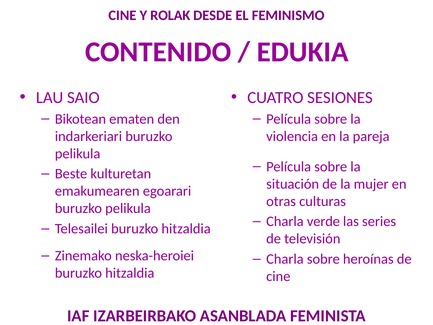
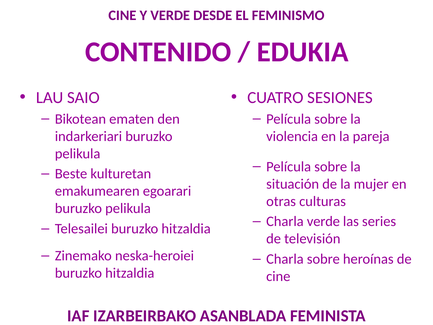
Y ROLAK: ROLAK -> VERDE
